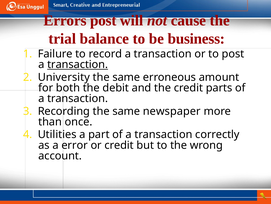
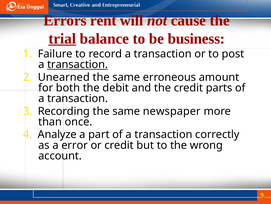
Errors post: post -> rent
trial underline: none -> present
University: University -> Unearned
Utilities: Utilities -> Analyze
